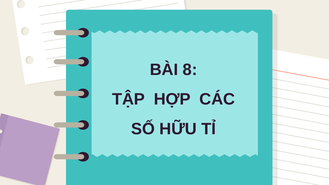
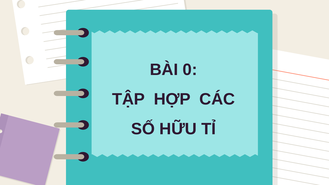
8: 8 -> 0
